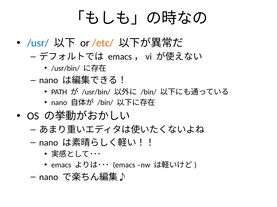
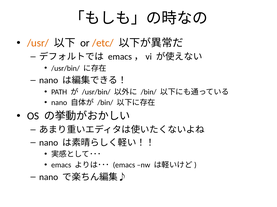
/usr/ colour: blue -> orange
